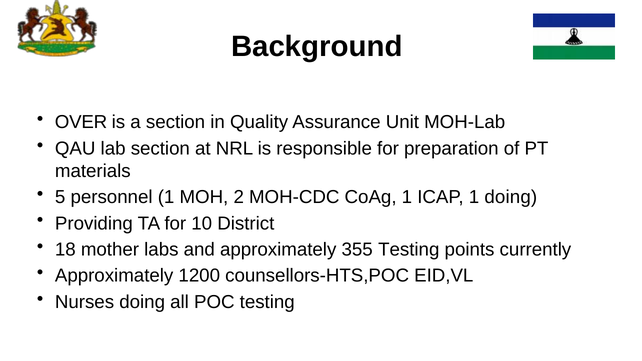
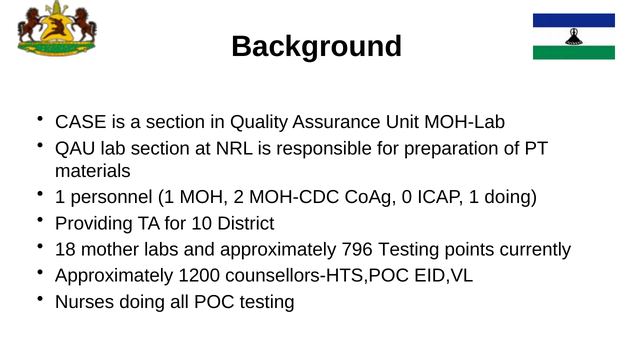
OVER: OVER -> CASE
5 at (60, 197): 5 -> 1
CoAg 1: 1 -> 0
355: 355 -> 796
